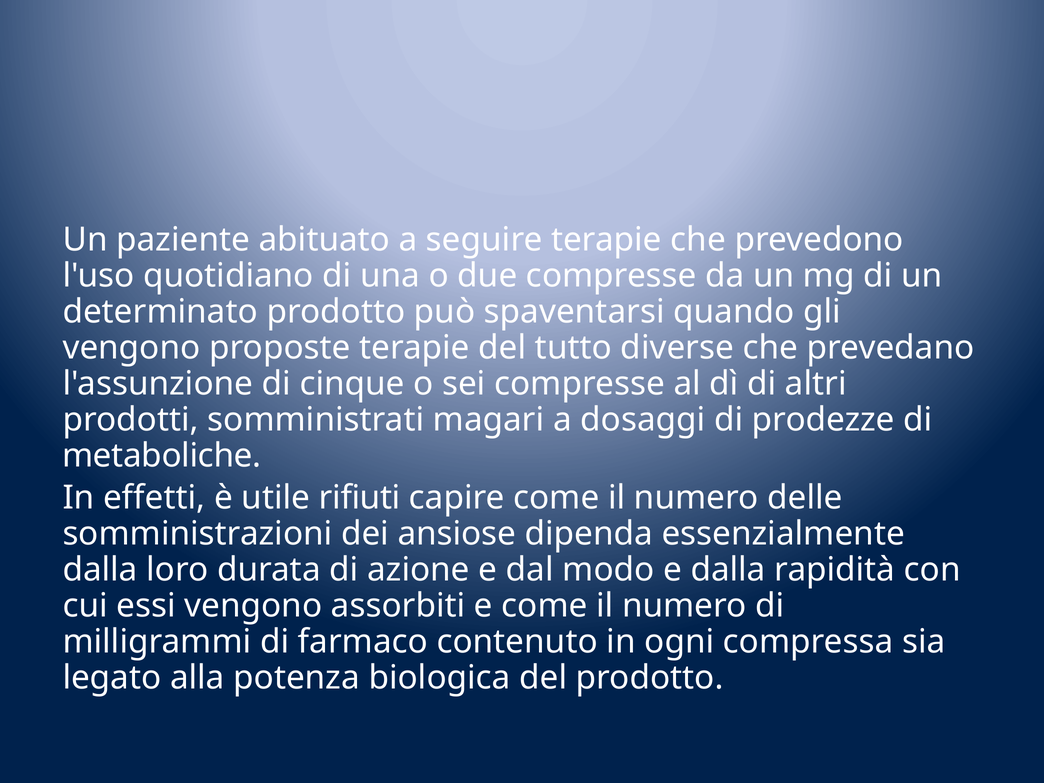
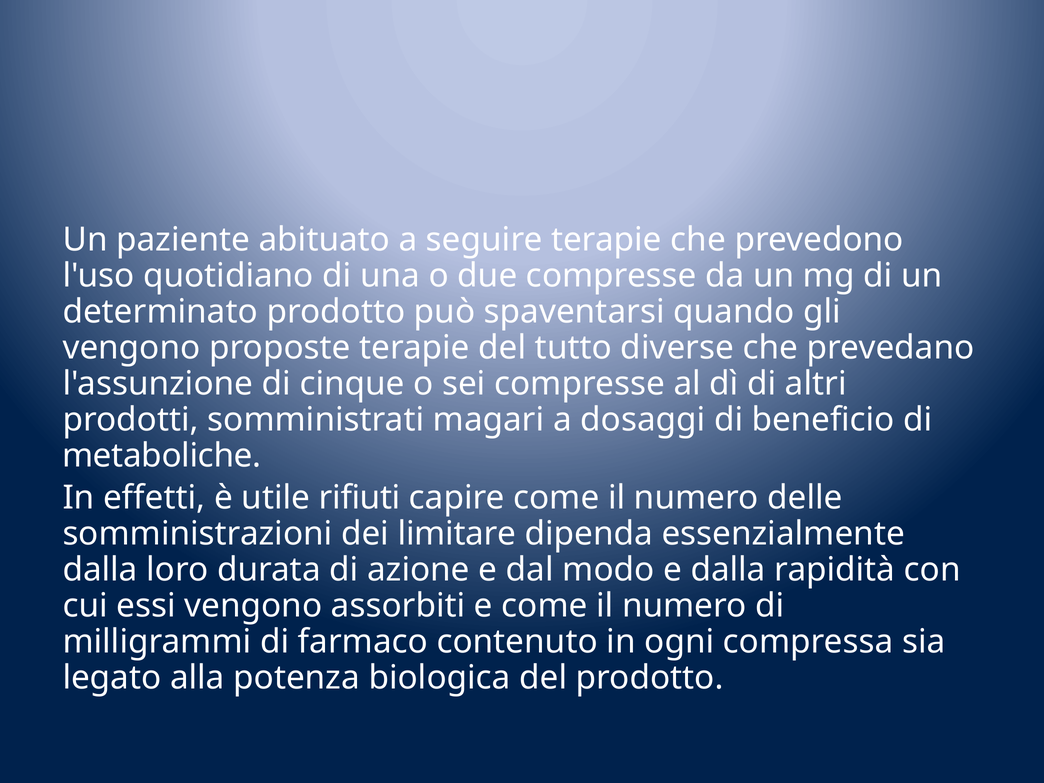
prodezze: prodezze -> beneficio
ansiose: ansiose -> limitare
